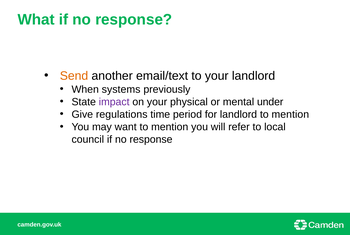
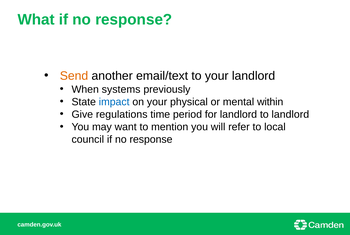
impact colour: purple -> blue
under: under -> within
landlord to mention: mention -> landlord
